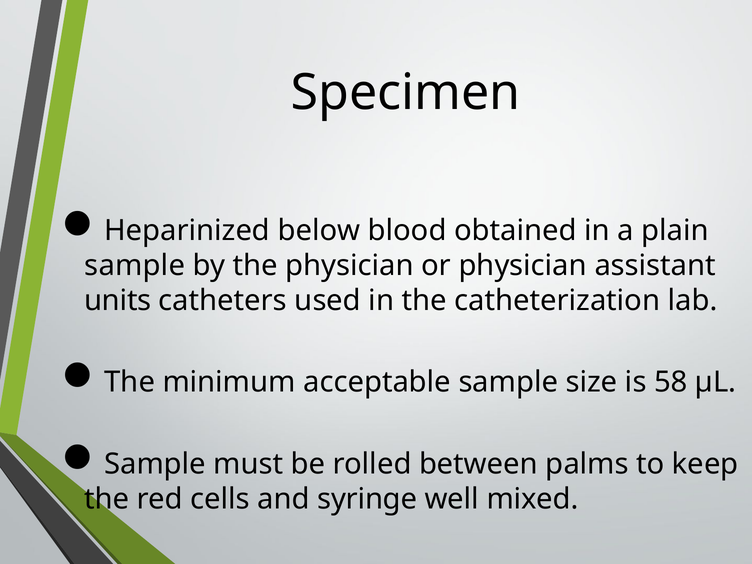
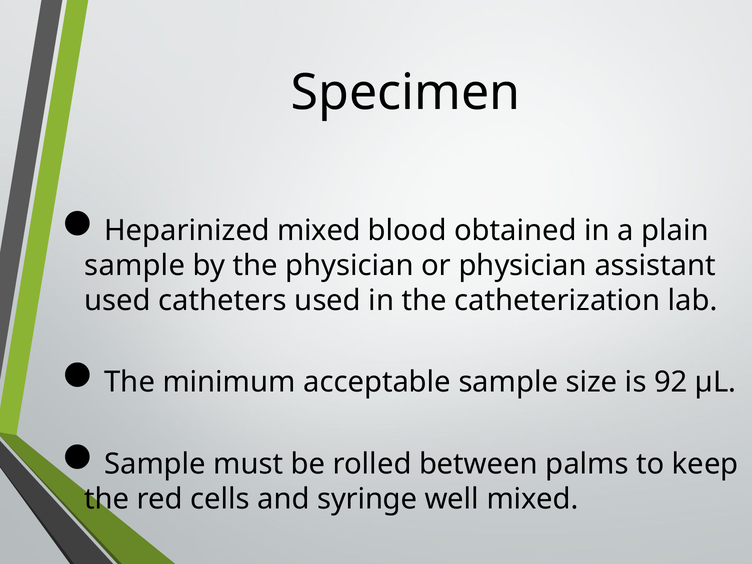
Heparinized below: below -> mixed
units at (118, 301): units -> used
58: 58 -> 92
